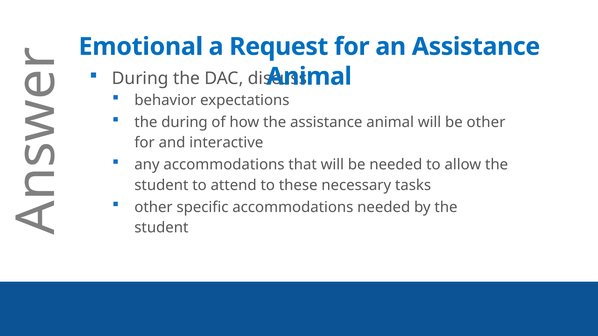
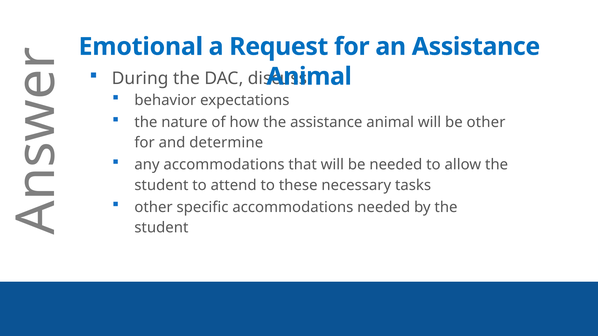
the during: during -> nature
interactive: interactive -> determine
